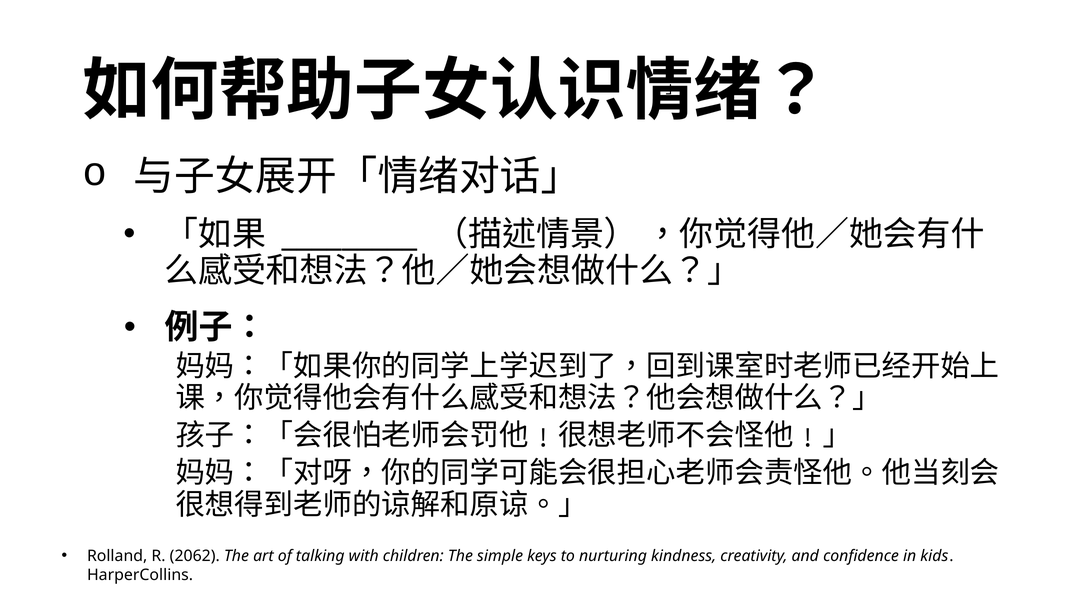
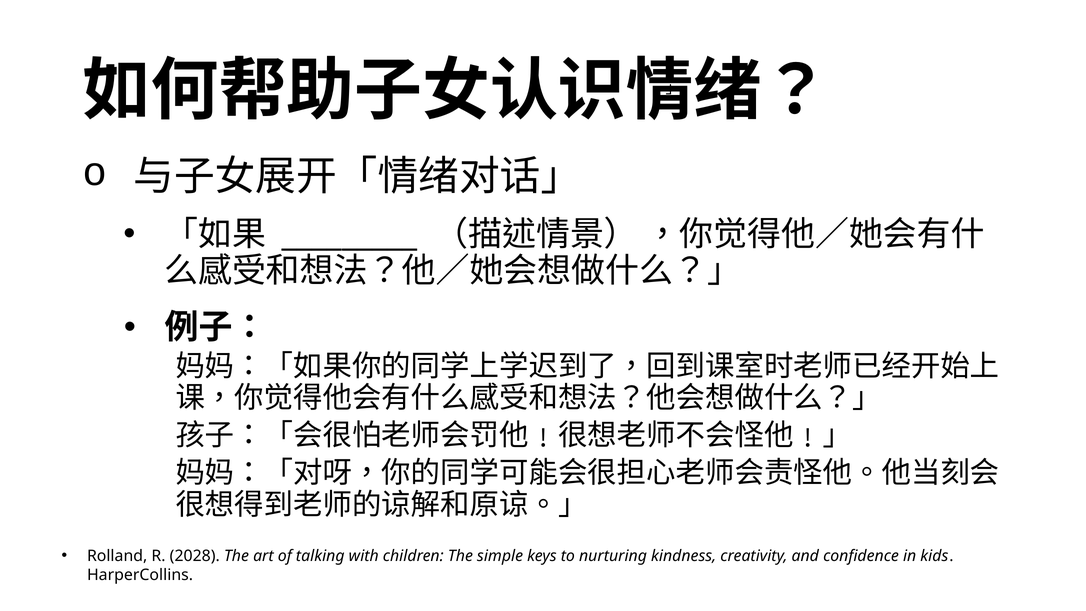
2062: 2062 -> 2028
